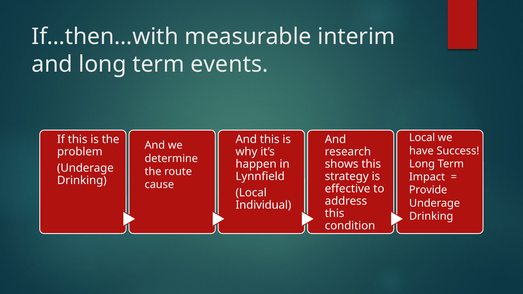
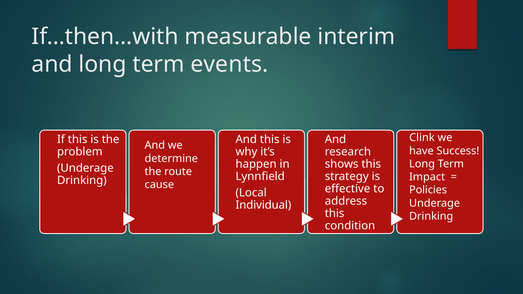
Local at (422, 138): Local -> Clink
Provide: Provide -> Policies
